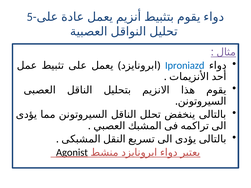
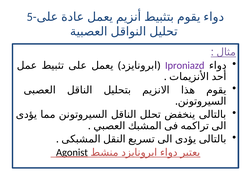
Iproniazd colour: blue -> purple
